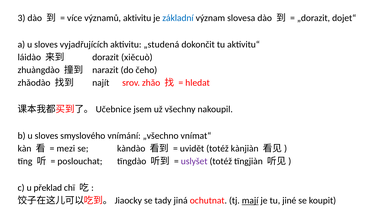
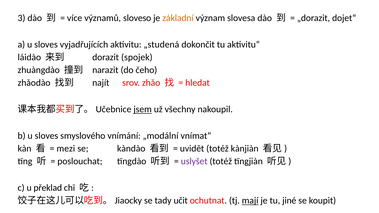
významů aktivitu: aktivitu -> sloveso
základní colour: blue -> orange
xiěcuò: xiěcuò -> spojek
jsem underline: none -> present
„všechno: „všechno -> „modální
jiná: jiná -> učit
